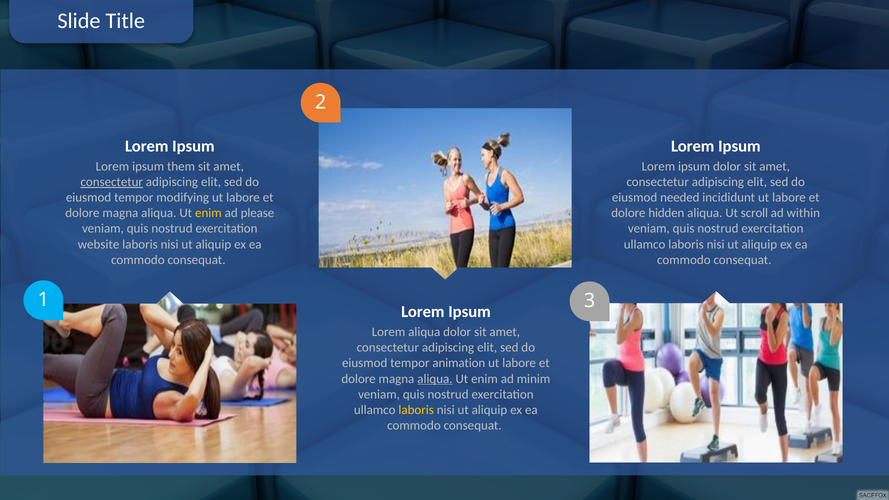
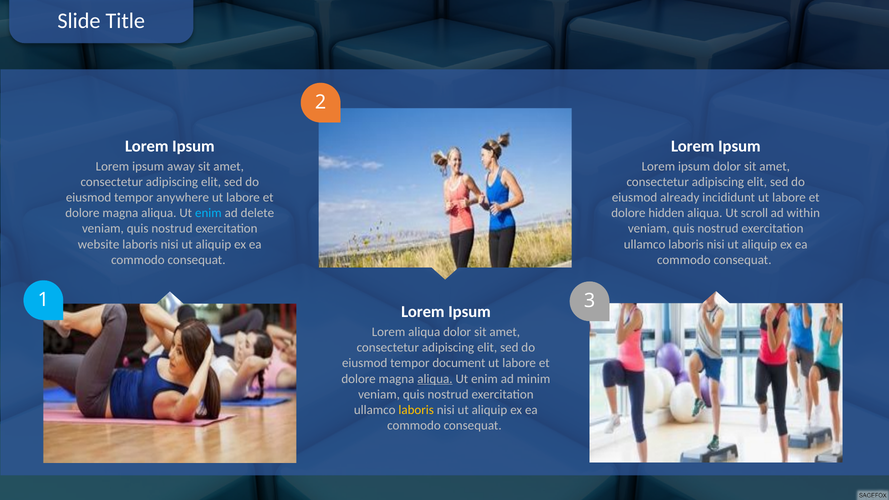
them: them -> away
consectetur at (112, 182) underline: present -> none
modifying: modifying -> anywhere
needed: needed -> already
enim at (208, 213) colour: yellow -> light blue
please: please -> delete
animation: animation -> document
